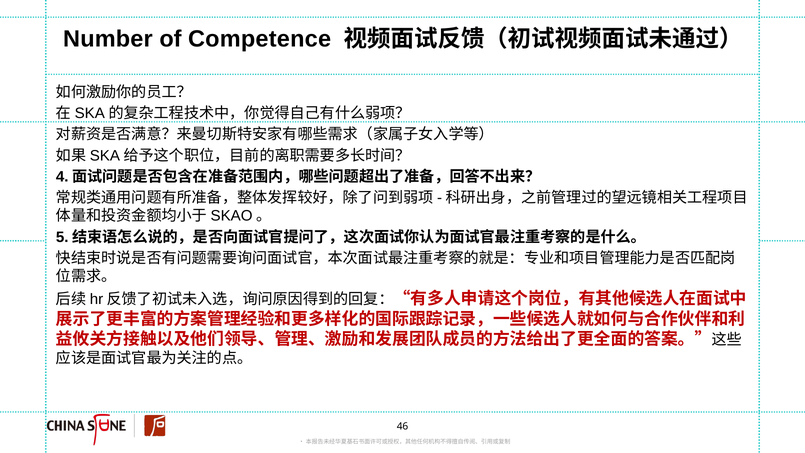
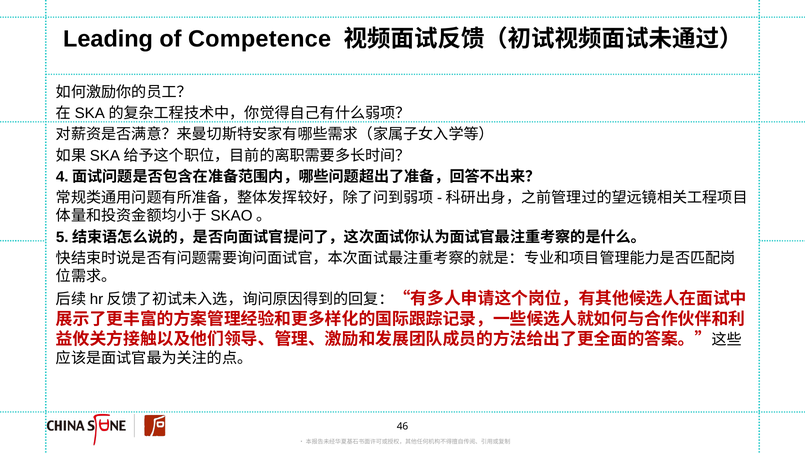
Number: Number -> Leading
